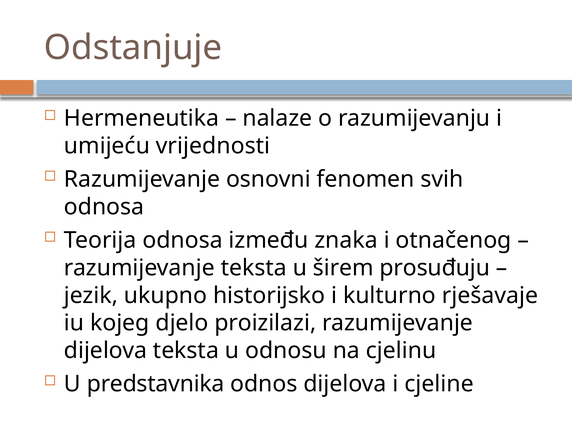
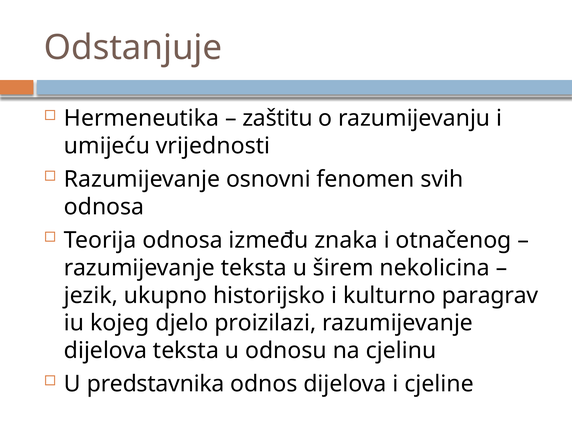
nalaze: nalaze -> zaštitu
prosuđuju: prosuđuju -> nekolicina
rješavaje: rješavaje -> paragrav
